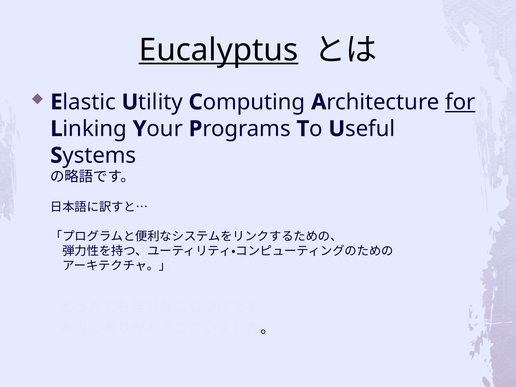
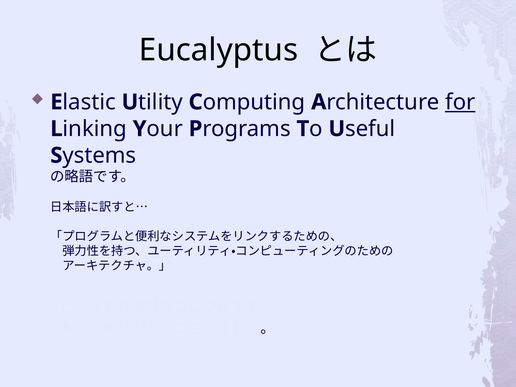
Eucalyptus underline: present -> none
